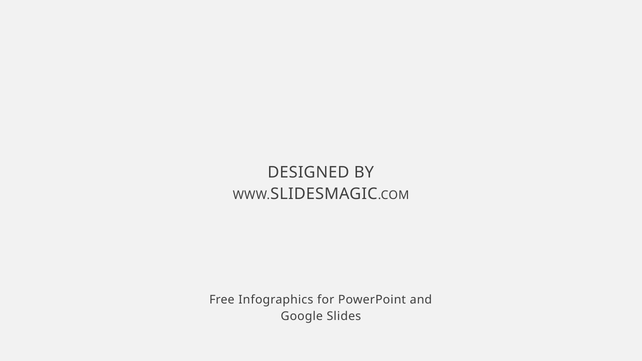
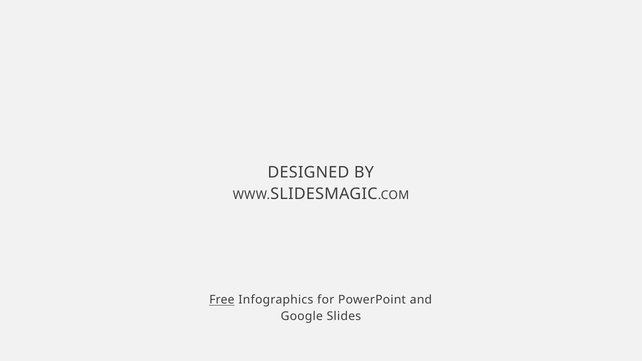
Free underline: none -> present
